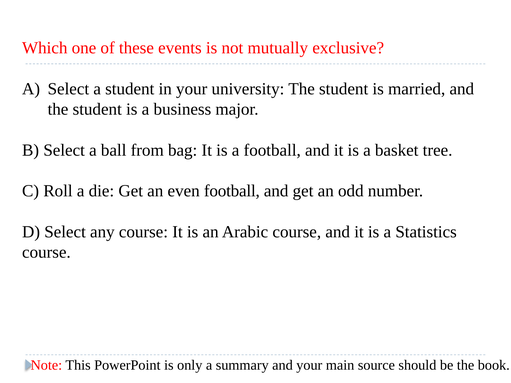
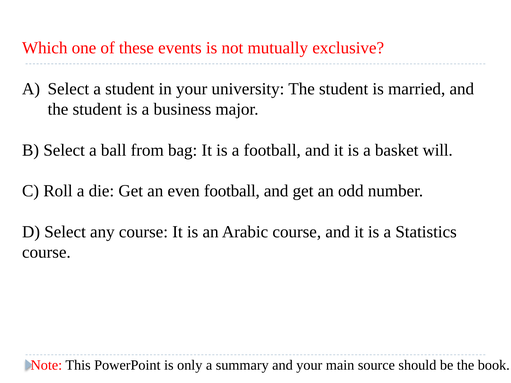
tree: tree -> will
